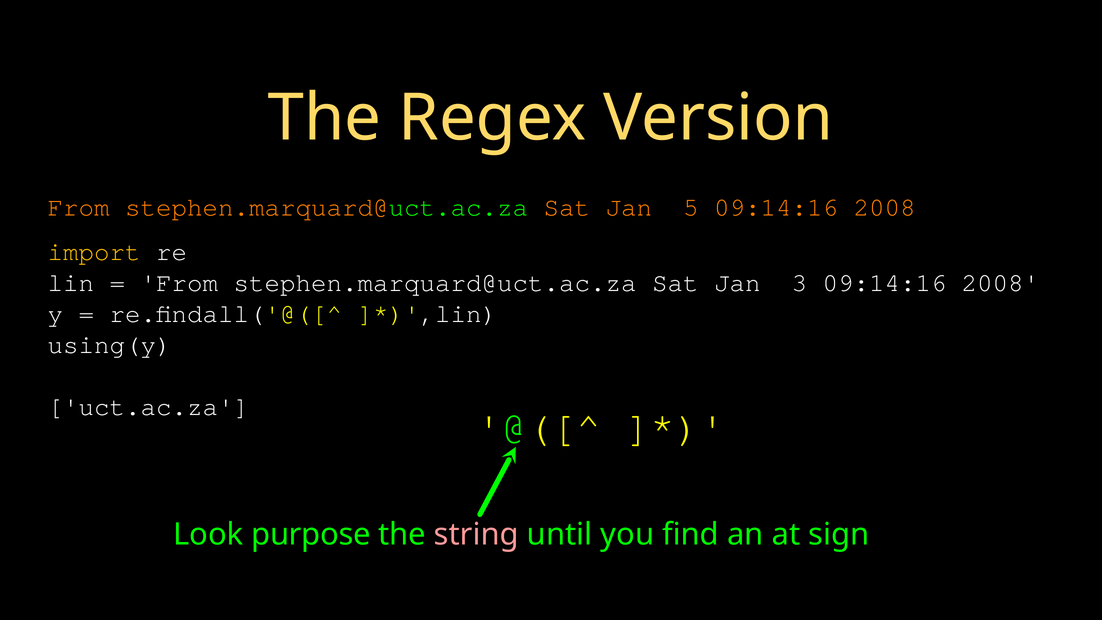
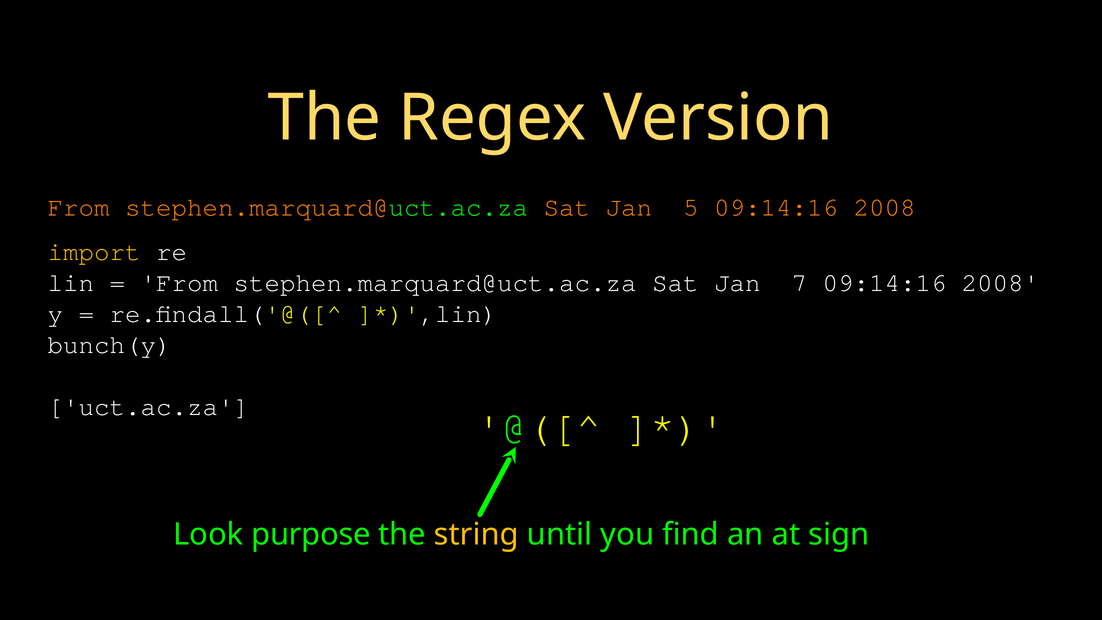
3: 3 -> 7
using(y: using(y -> bunch(y
string colour: pink -> yellow
